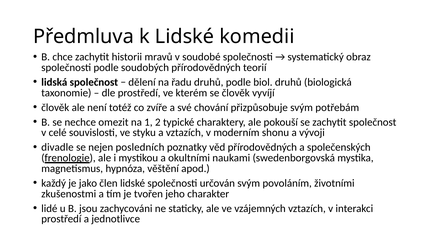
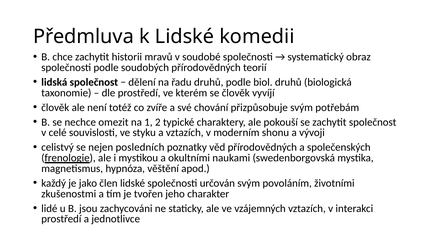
divadle: divadle -> celistvý
